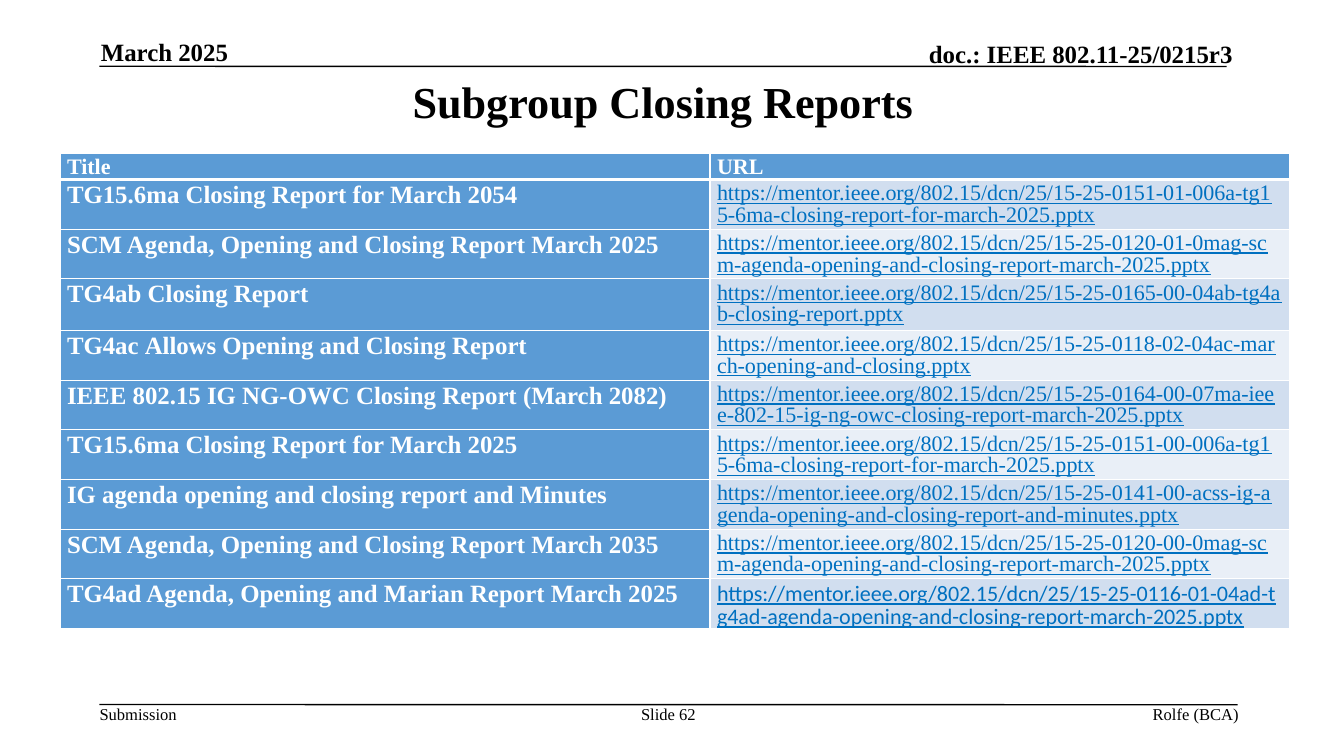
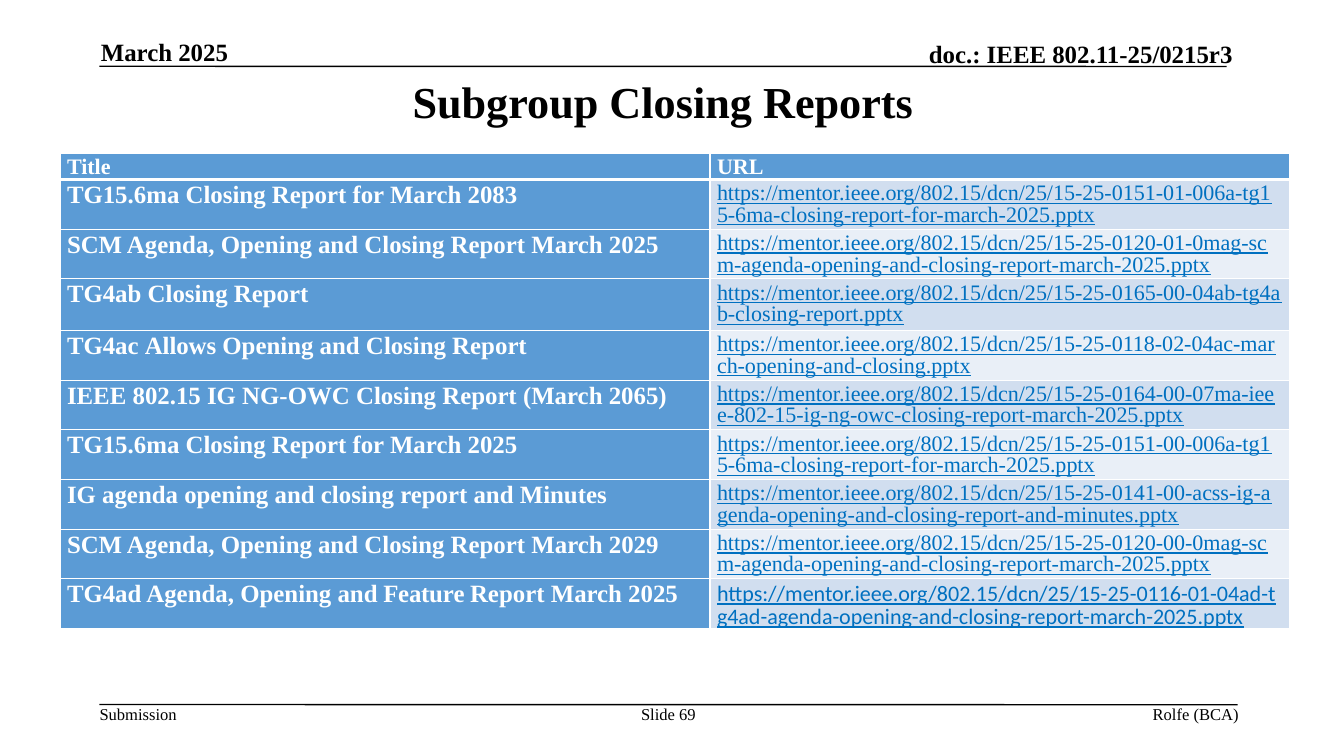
2054: 2054 -> 2083
2082: 2082 -> 2065
2035: 2035 -> 2029
Marian: Marian -> Feature
62: 62 -> 69
